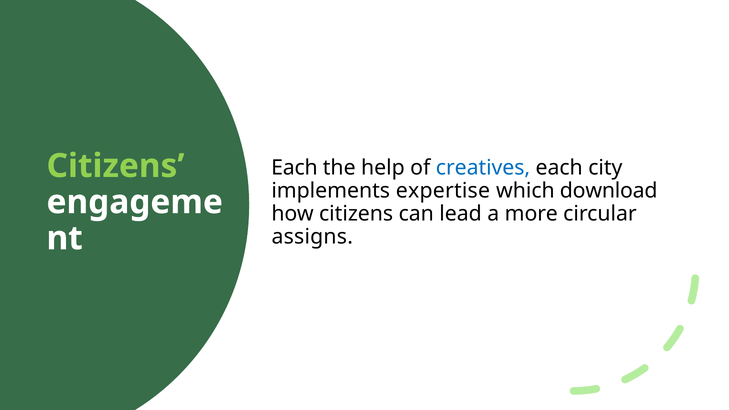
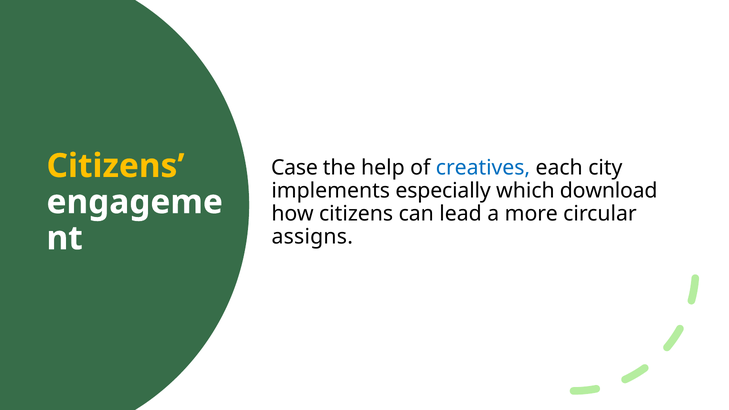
Citizens at (116, 166) colour: light green -> yellow
Each at (294, 168): Each -> Case
expertise: expertise -> especially
